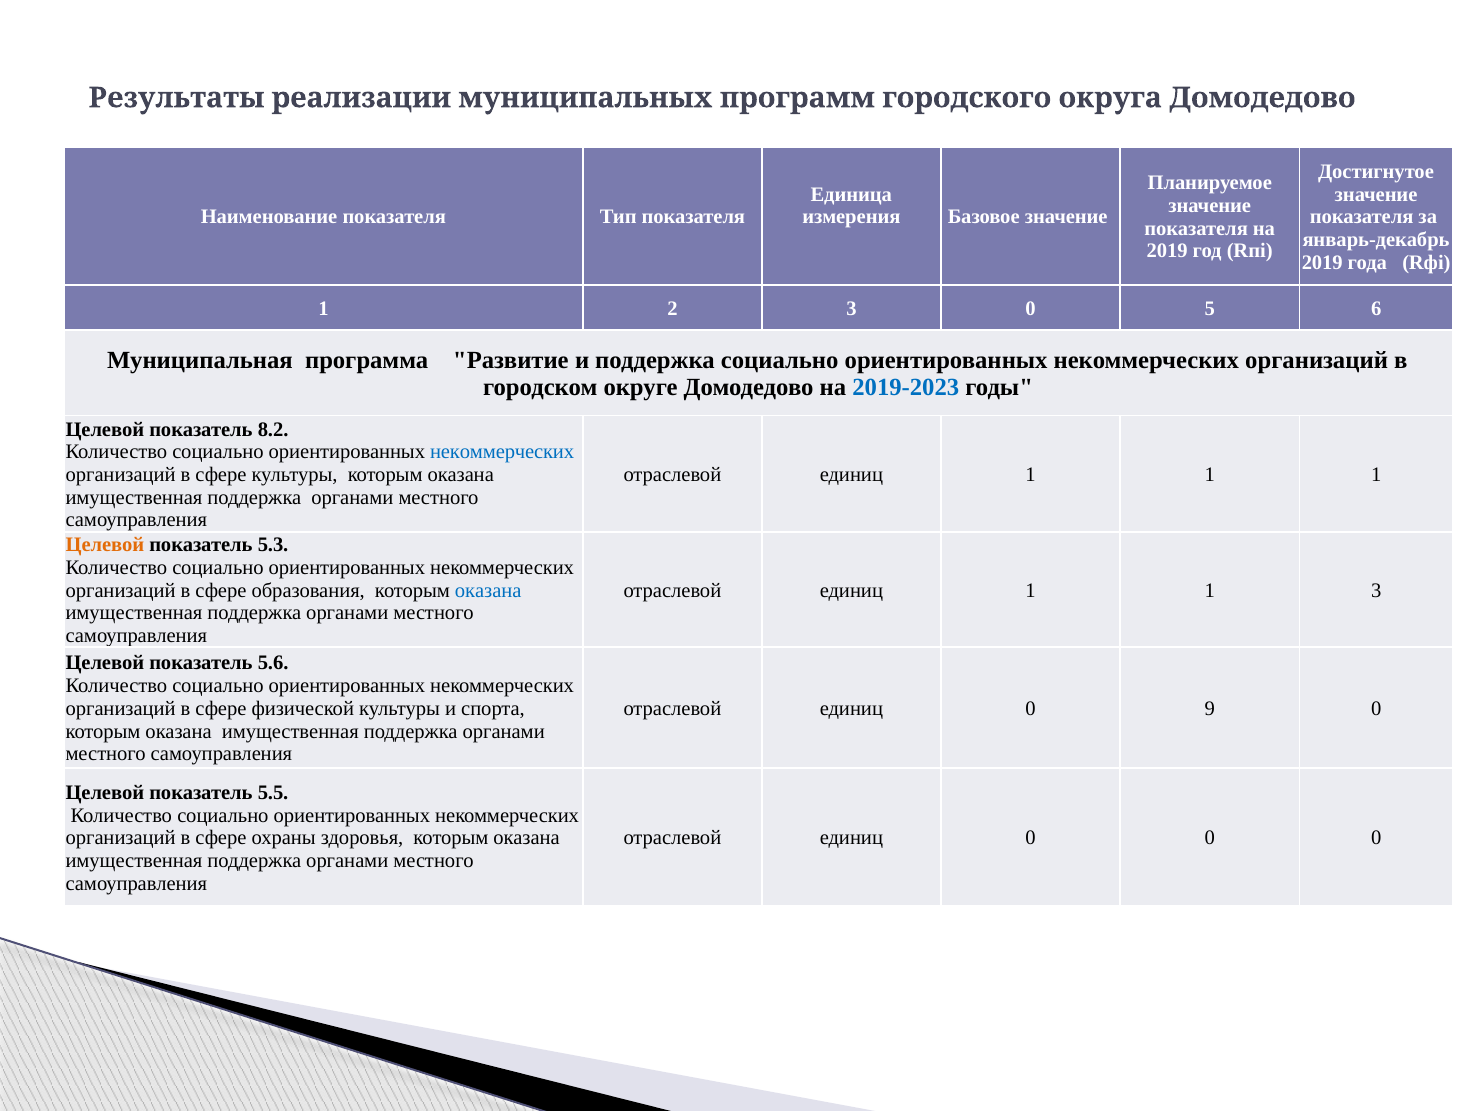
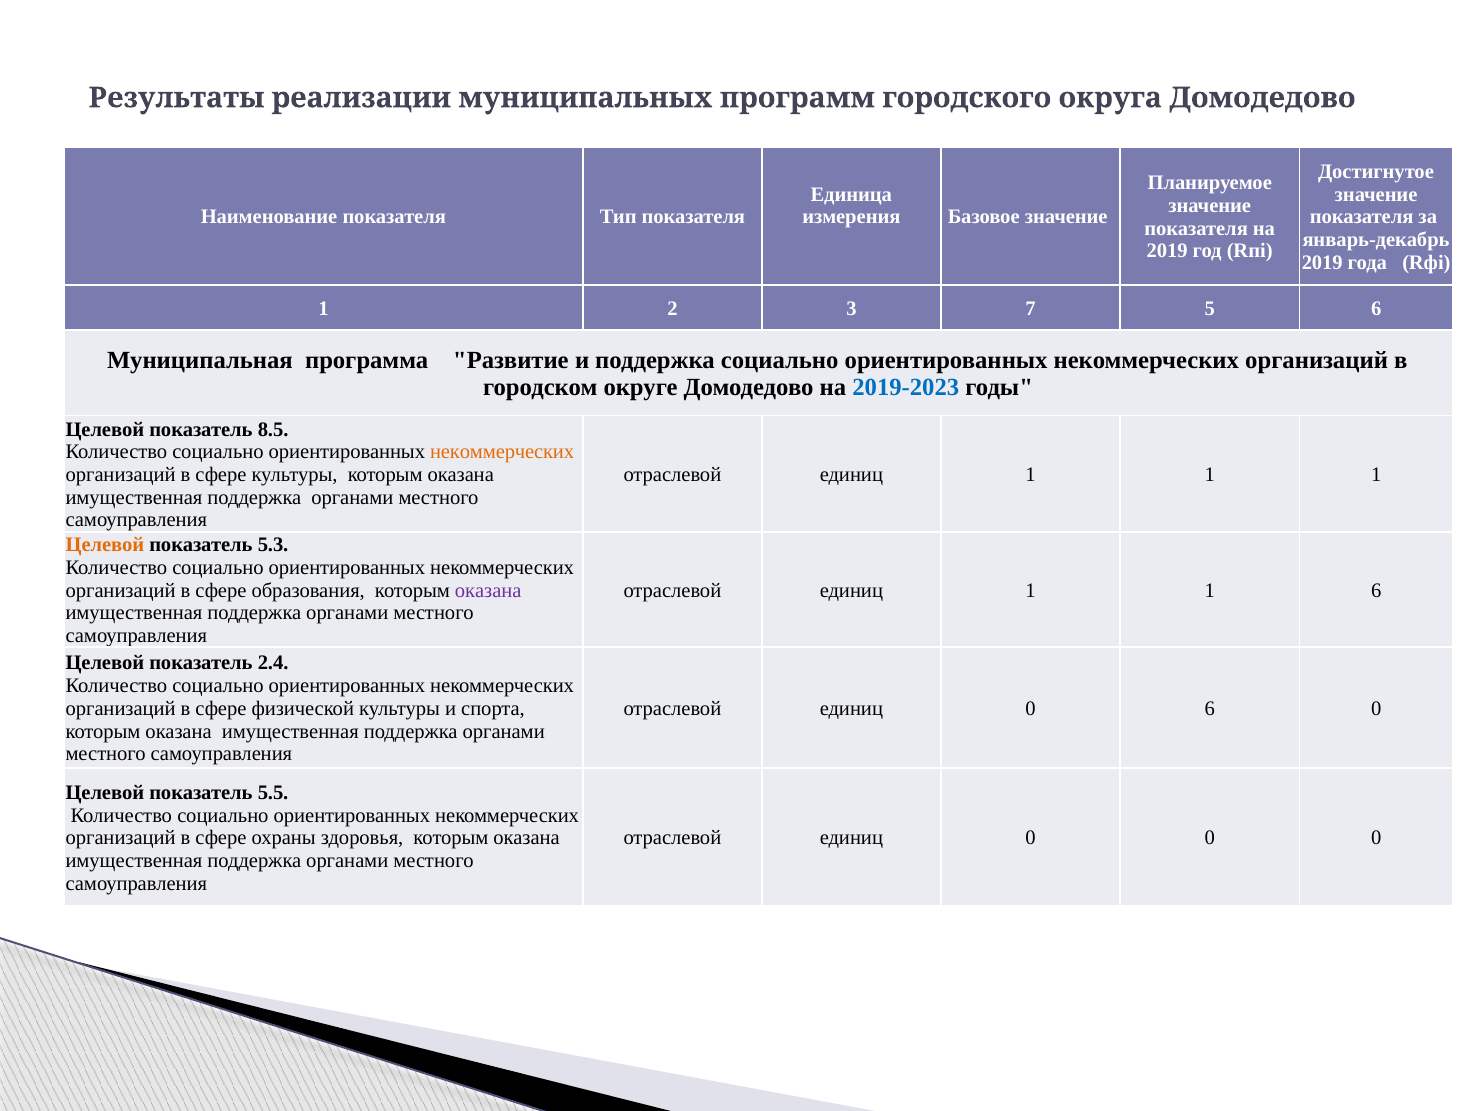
3 0: 0 -> 7
8.2: 8.2 -> 8.5
некоммерческих at (502, 452) colour: blue -> orange
оказана at (488, 591) colour: blue -> purple
1 3: 3 -> 6
5.6: 5.6 -> 2.4
0 9: 9 -> 6
